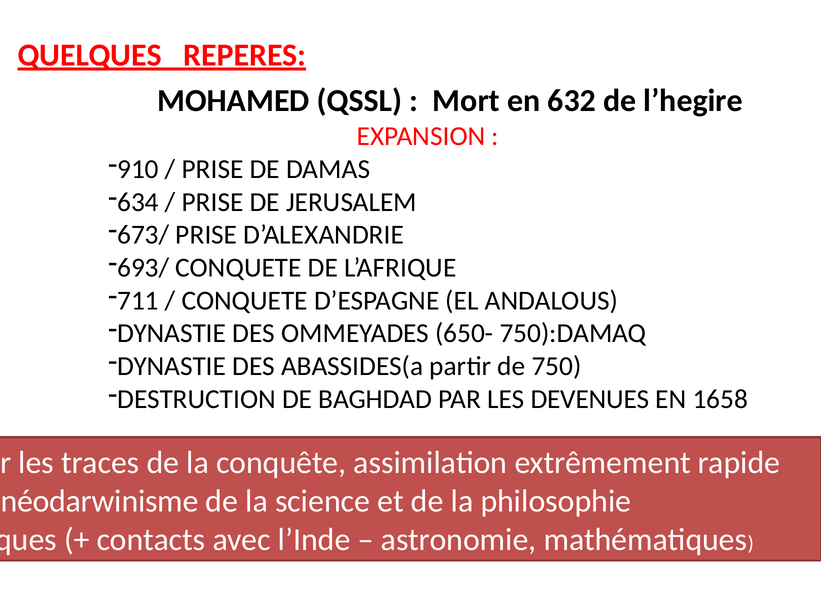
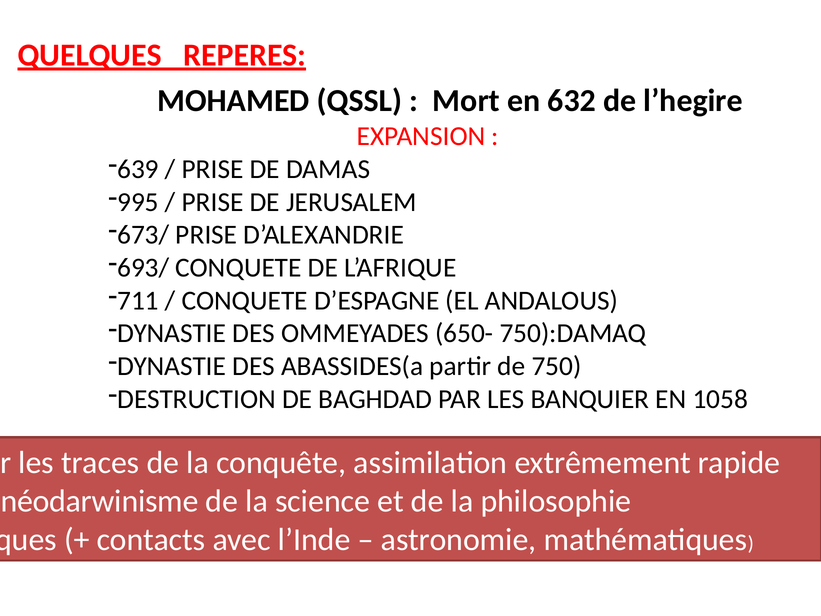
910: 910 -> 639
634: 634 -> 995
DEVENUES: DEVENUES -> BANQUIER
1658: 1658 -> 1058
